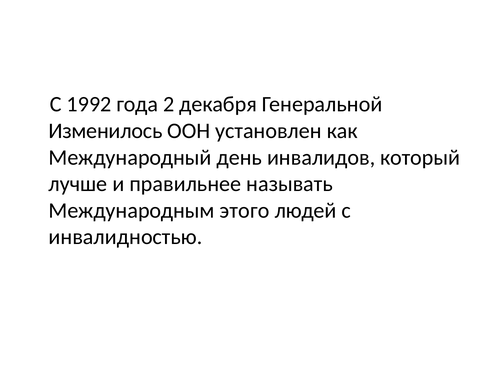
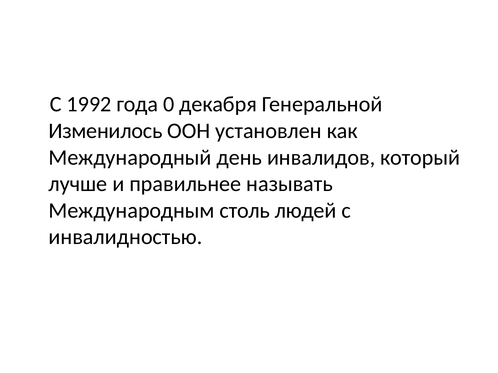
2: 2 -> 0
этого: этого -> столь
